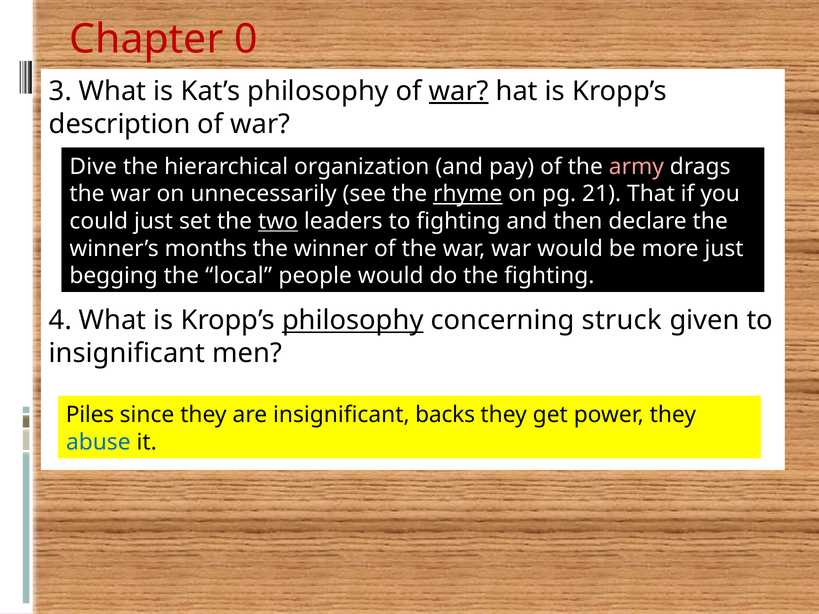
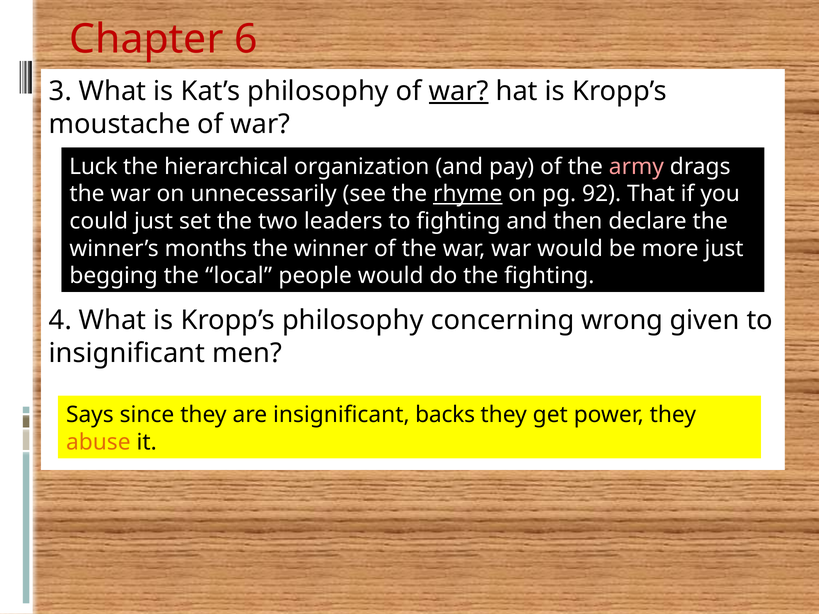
0: 0 -> 6
description: description -> moustache
Dive: Dive -> Luck
21: 21 -> 92
two underline: present -> none
philosophy at (353, 321) underline: present -> none
struck: struck -> wrong
Piles: Piles -> Says
abuse colour: blue -> orange
